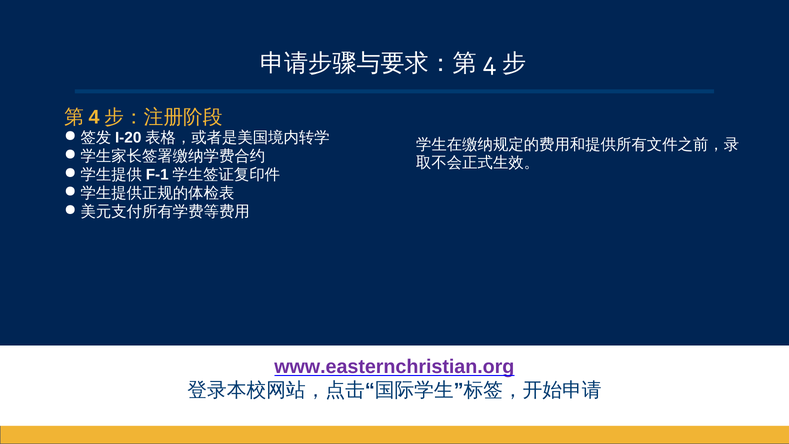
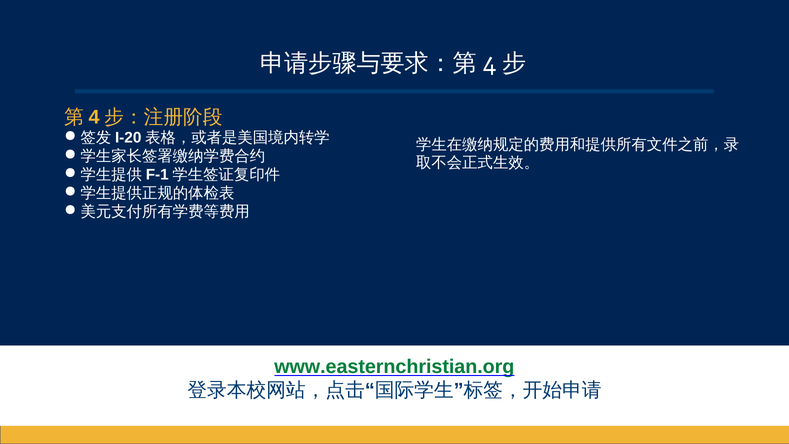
www.easternchristian.org colour: purple -> green
